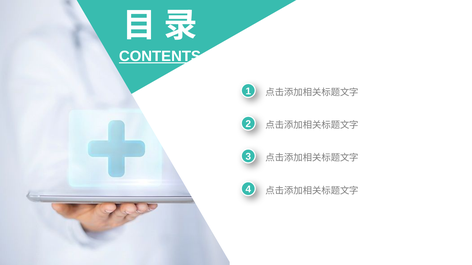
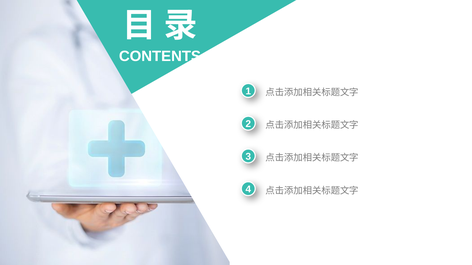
CONTENTS underline: present -> none
